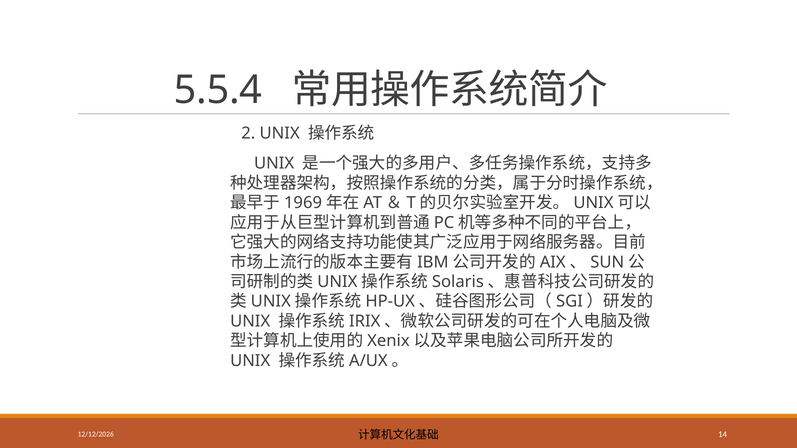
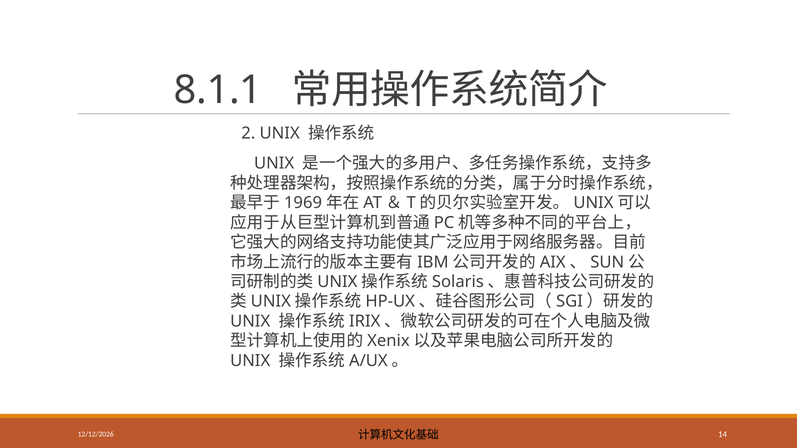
5.5.4: 5.5.4 -> 8.1.1
